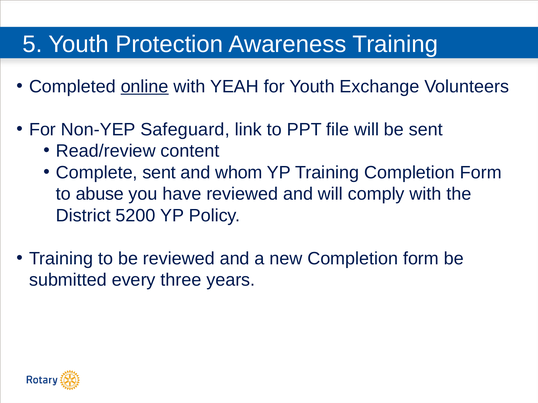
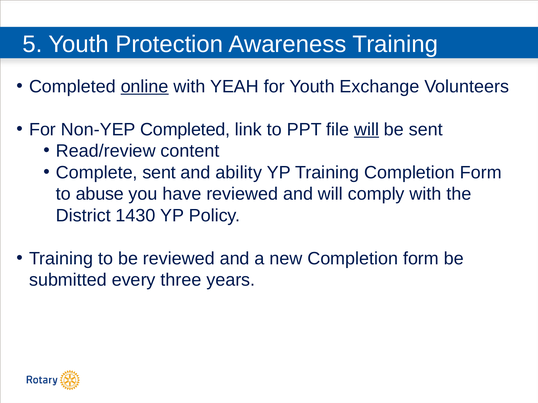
Non-YEP Safeguard: Safeguard -> Completed
will at (367, 130) underline: none -> present
whom: whom -> ability
5200: 5200 -> 1430
